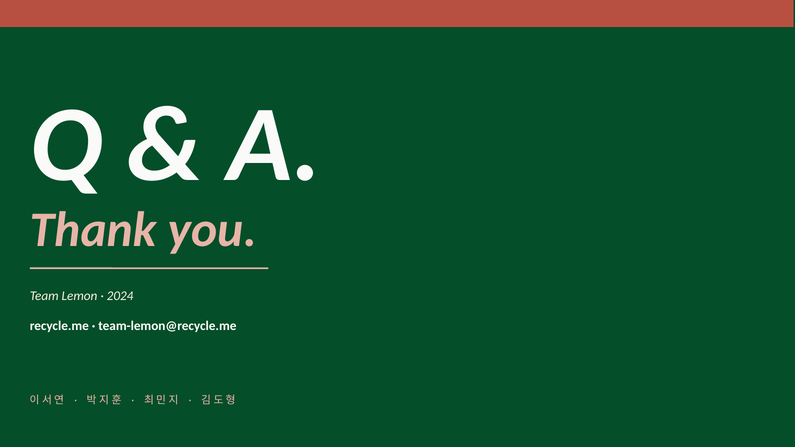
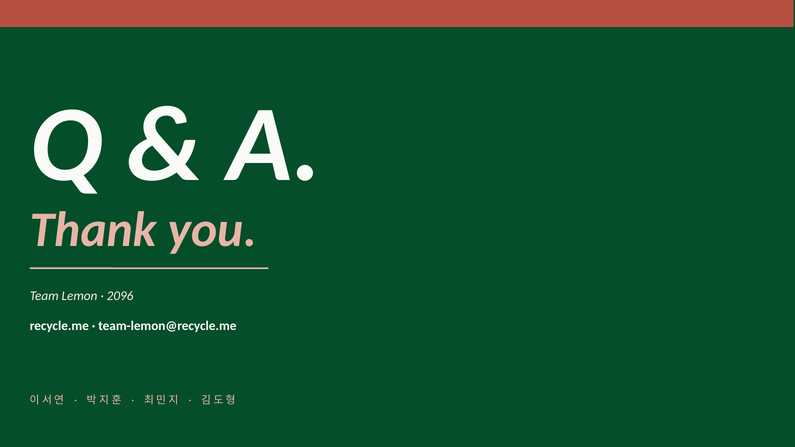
2024: 2024 -> 2096
